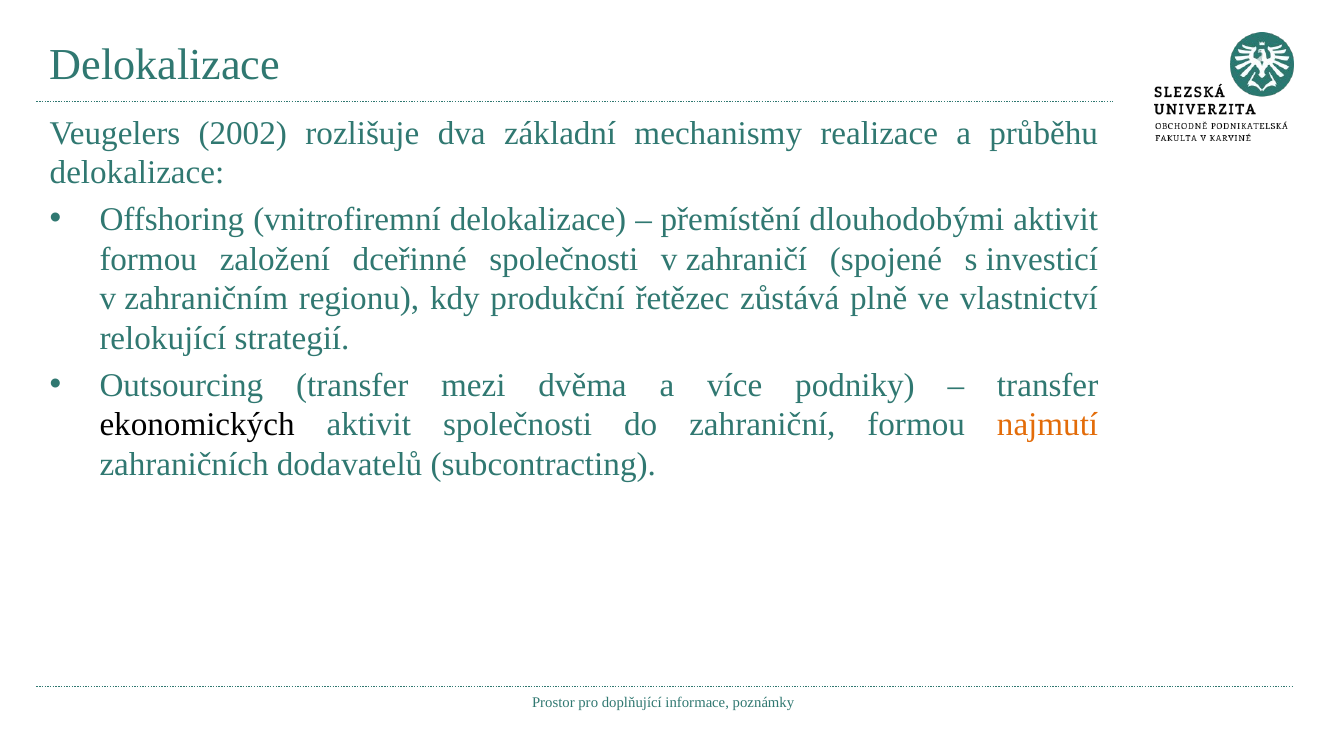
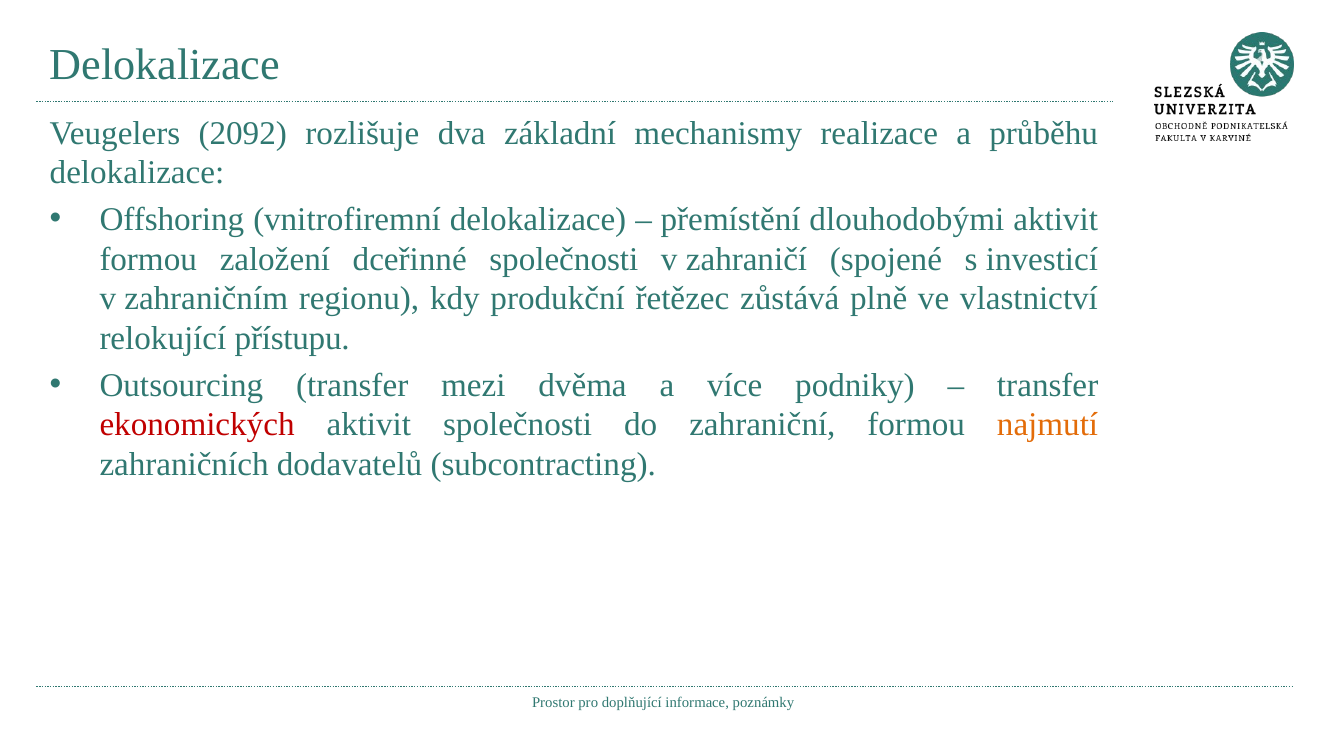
2002: 2002 -> 2092
strategií: strategií -> přístupu
ekonomických colour: black -> red
